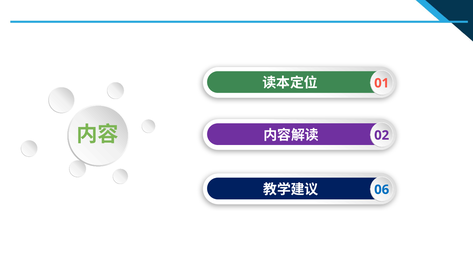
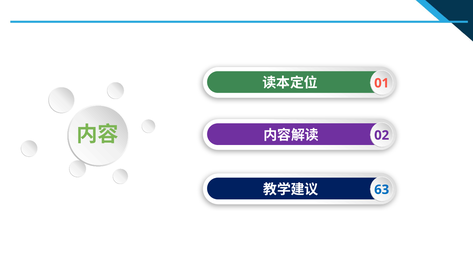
06: 06 -> 63
